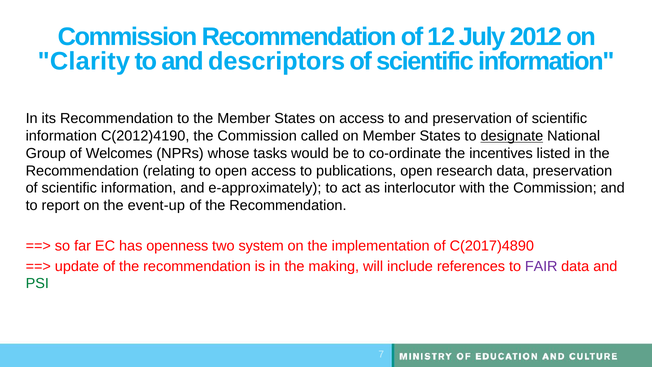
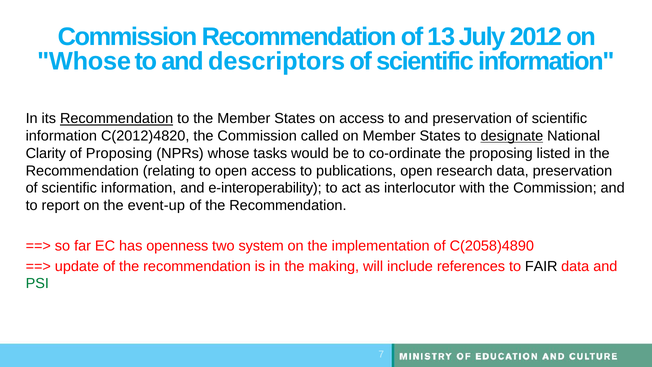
12: 12 -> 13
Clarity at (84, 61): Clarity -> Whose
Recommendation at (117, 119) underline: none -> present
C(2012)4190: C(2012)4190 -> C(2012)4820
Group: Group -> Clarity
of Welcomes: Welcomes -> Proposing
the incentives: incentives -> proposing
e-approximately: e-approximately -> e-interoperability
C(2017)4890: C(2017)4890 -> C(2058)4890
FAIR colour: purple -> black
